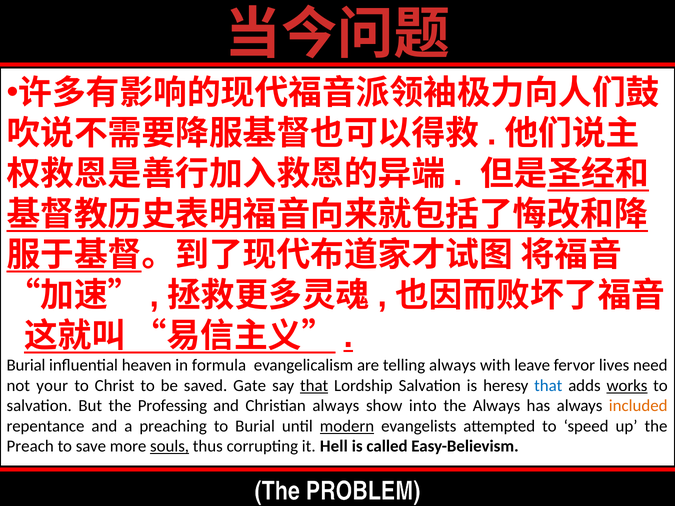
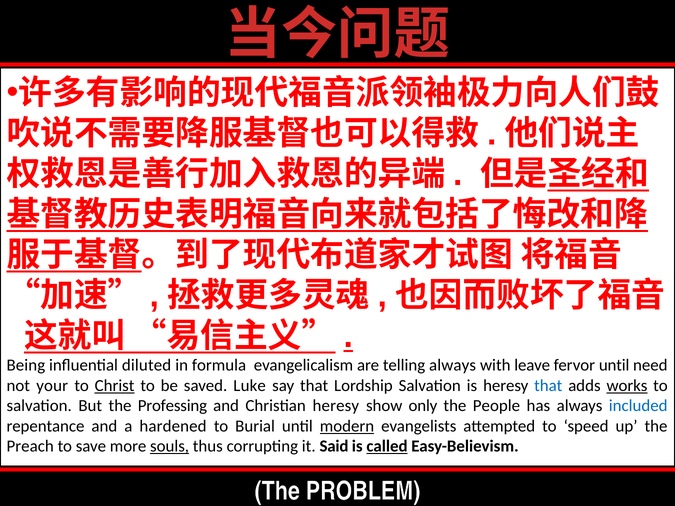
Burial at (26, 366): Burial -> Being
heaven: heaven -> diluted
fervor lives: lives -> until
Christ underline: none -> present
Gate: Gate -> Luke
that at (314, 386) underline: present -> none
Christian always: always -> heresy
into: into -> only
the Always: Always -> People
included colour: orange -> blue
preaching: preaching -> hardened
Hell: Hell -> Said
called underline: none -> present
